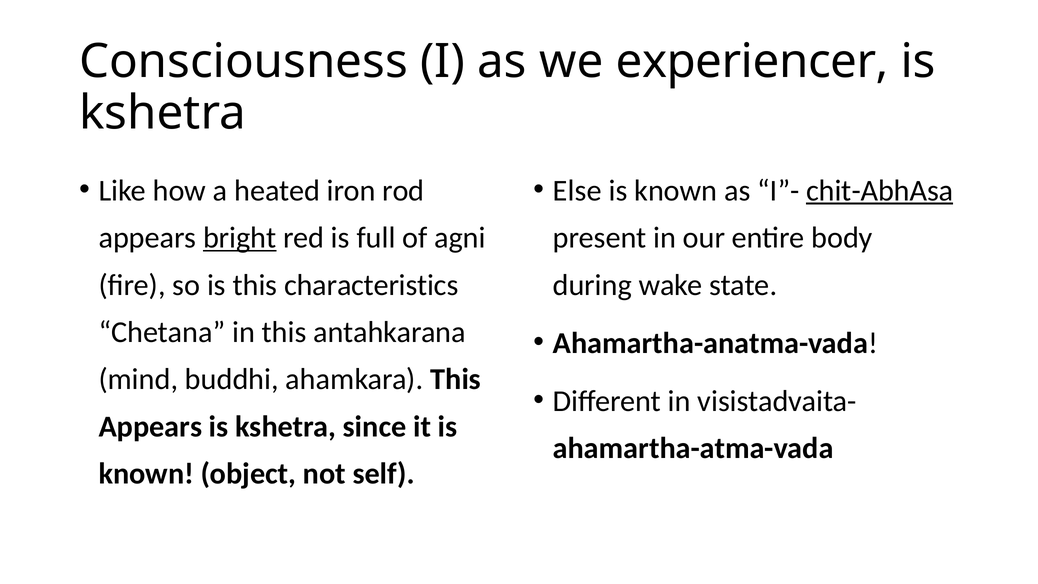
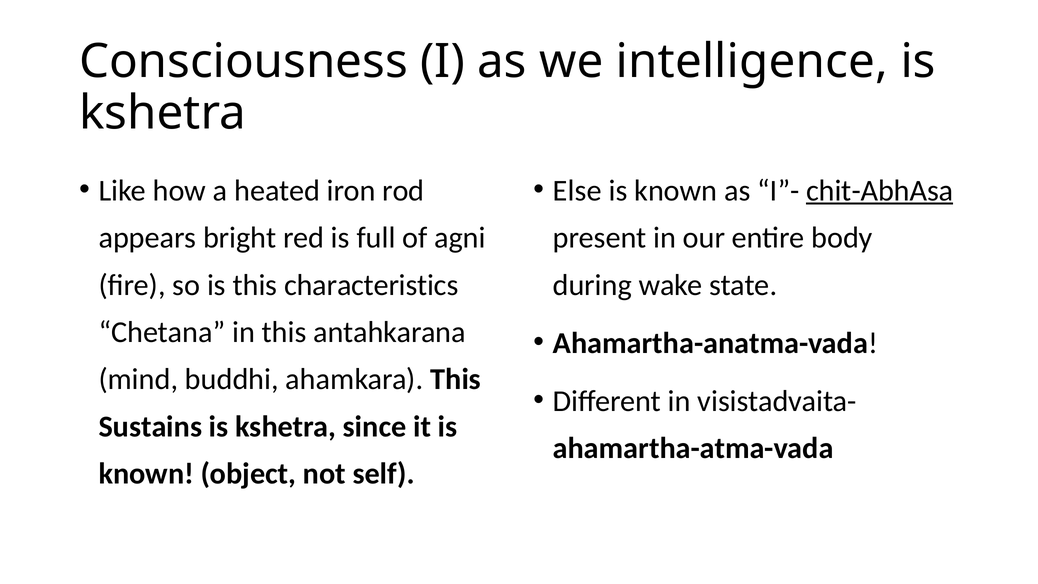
experiencer: experiencer -> intelligence
bright underline: present -> none
Appears at (150, 427): Appears -> Sustains
